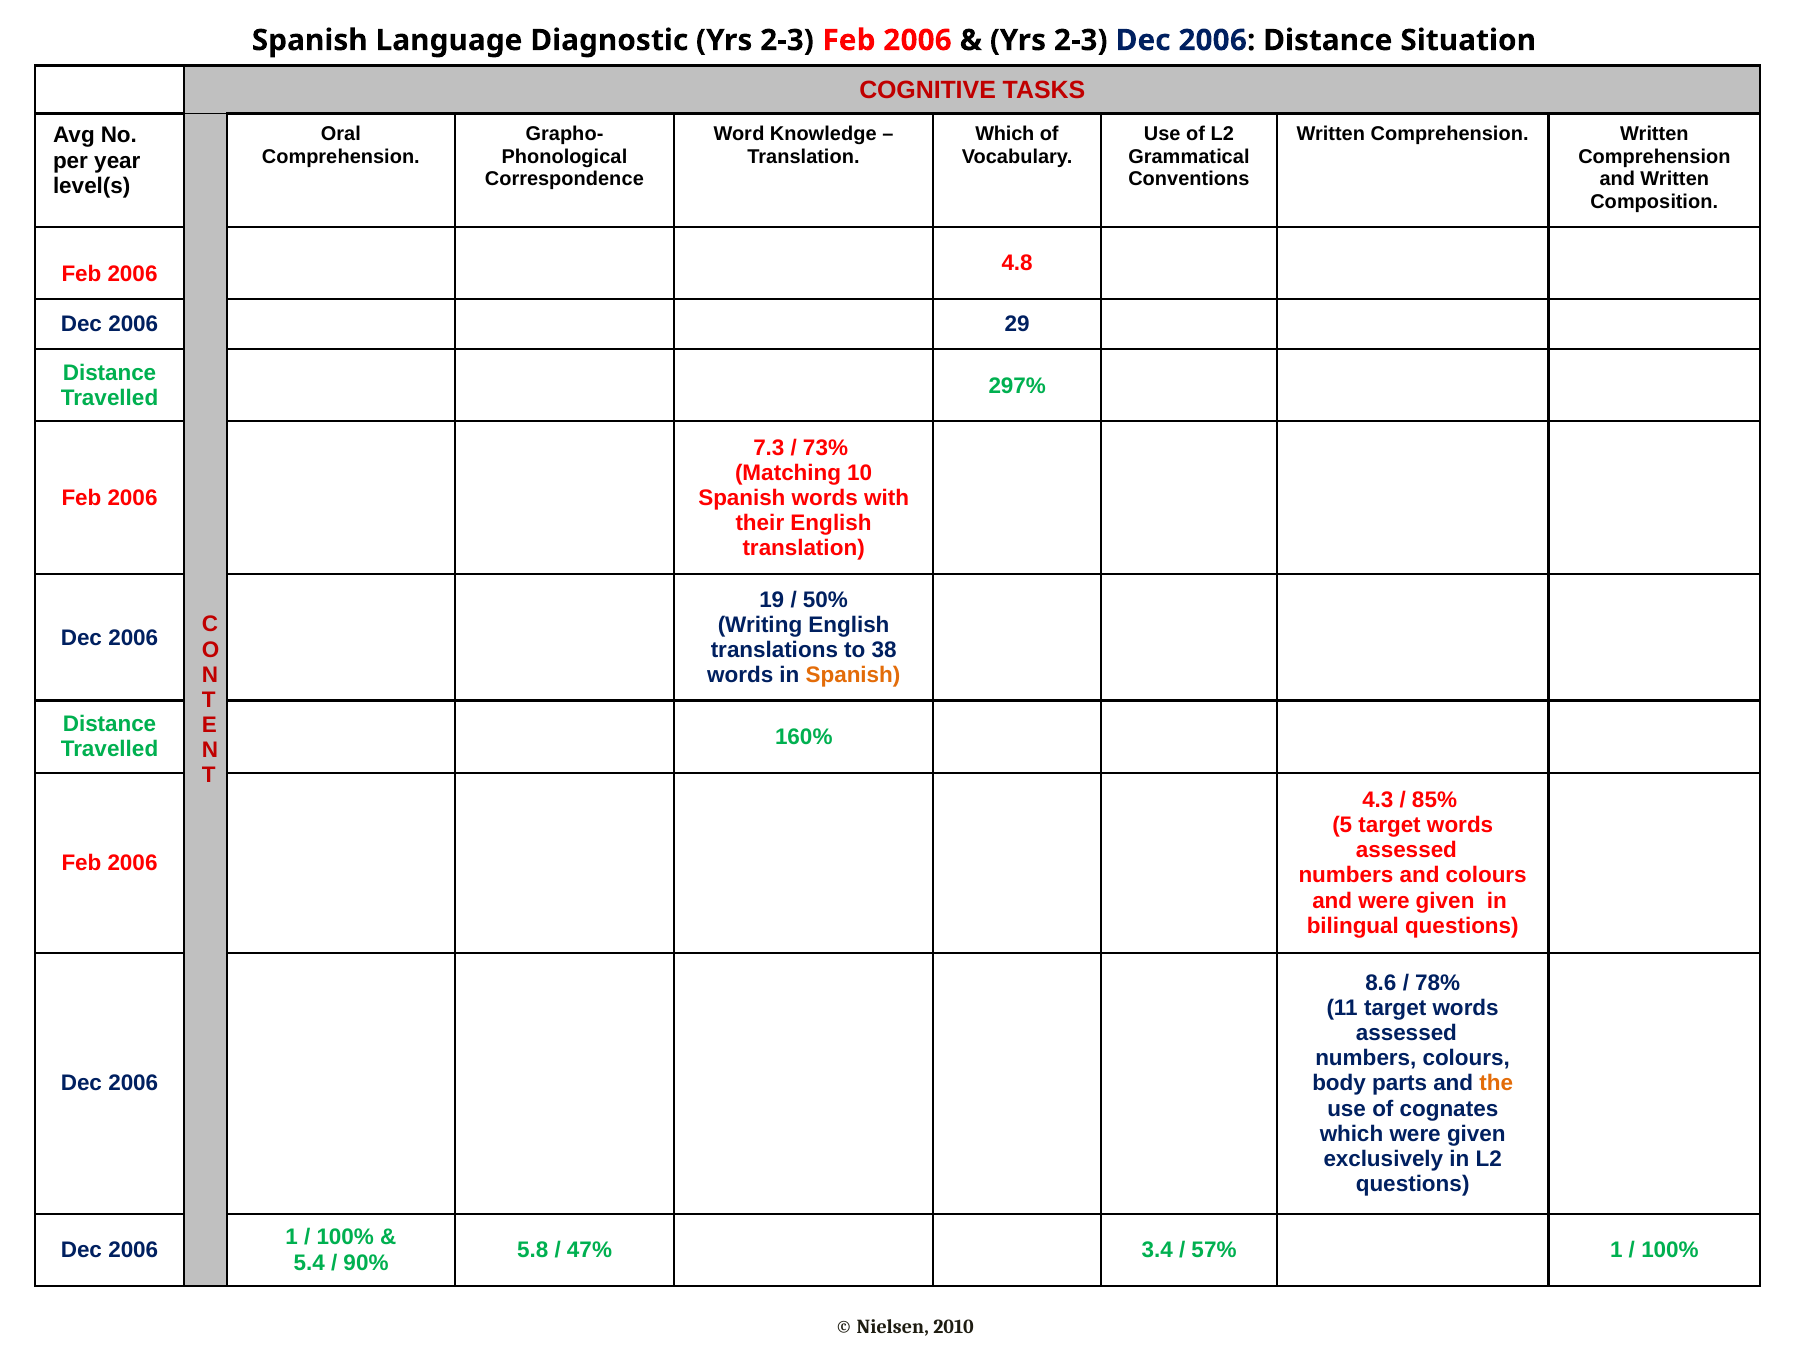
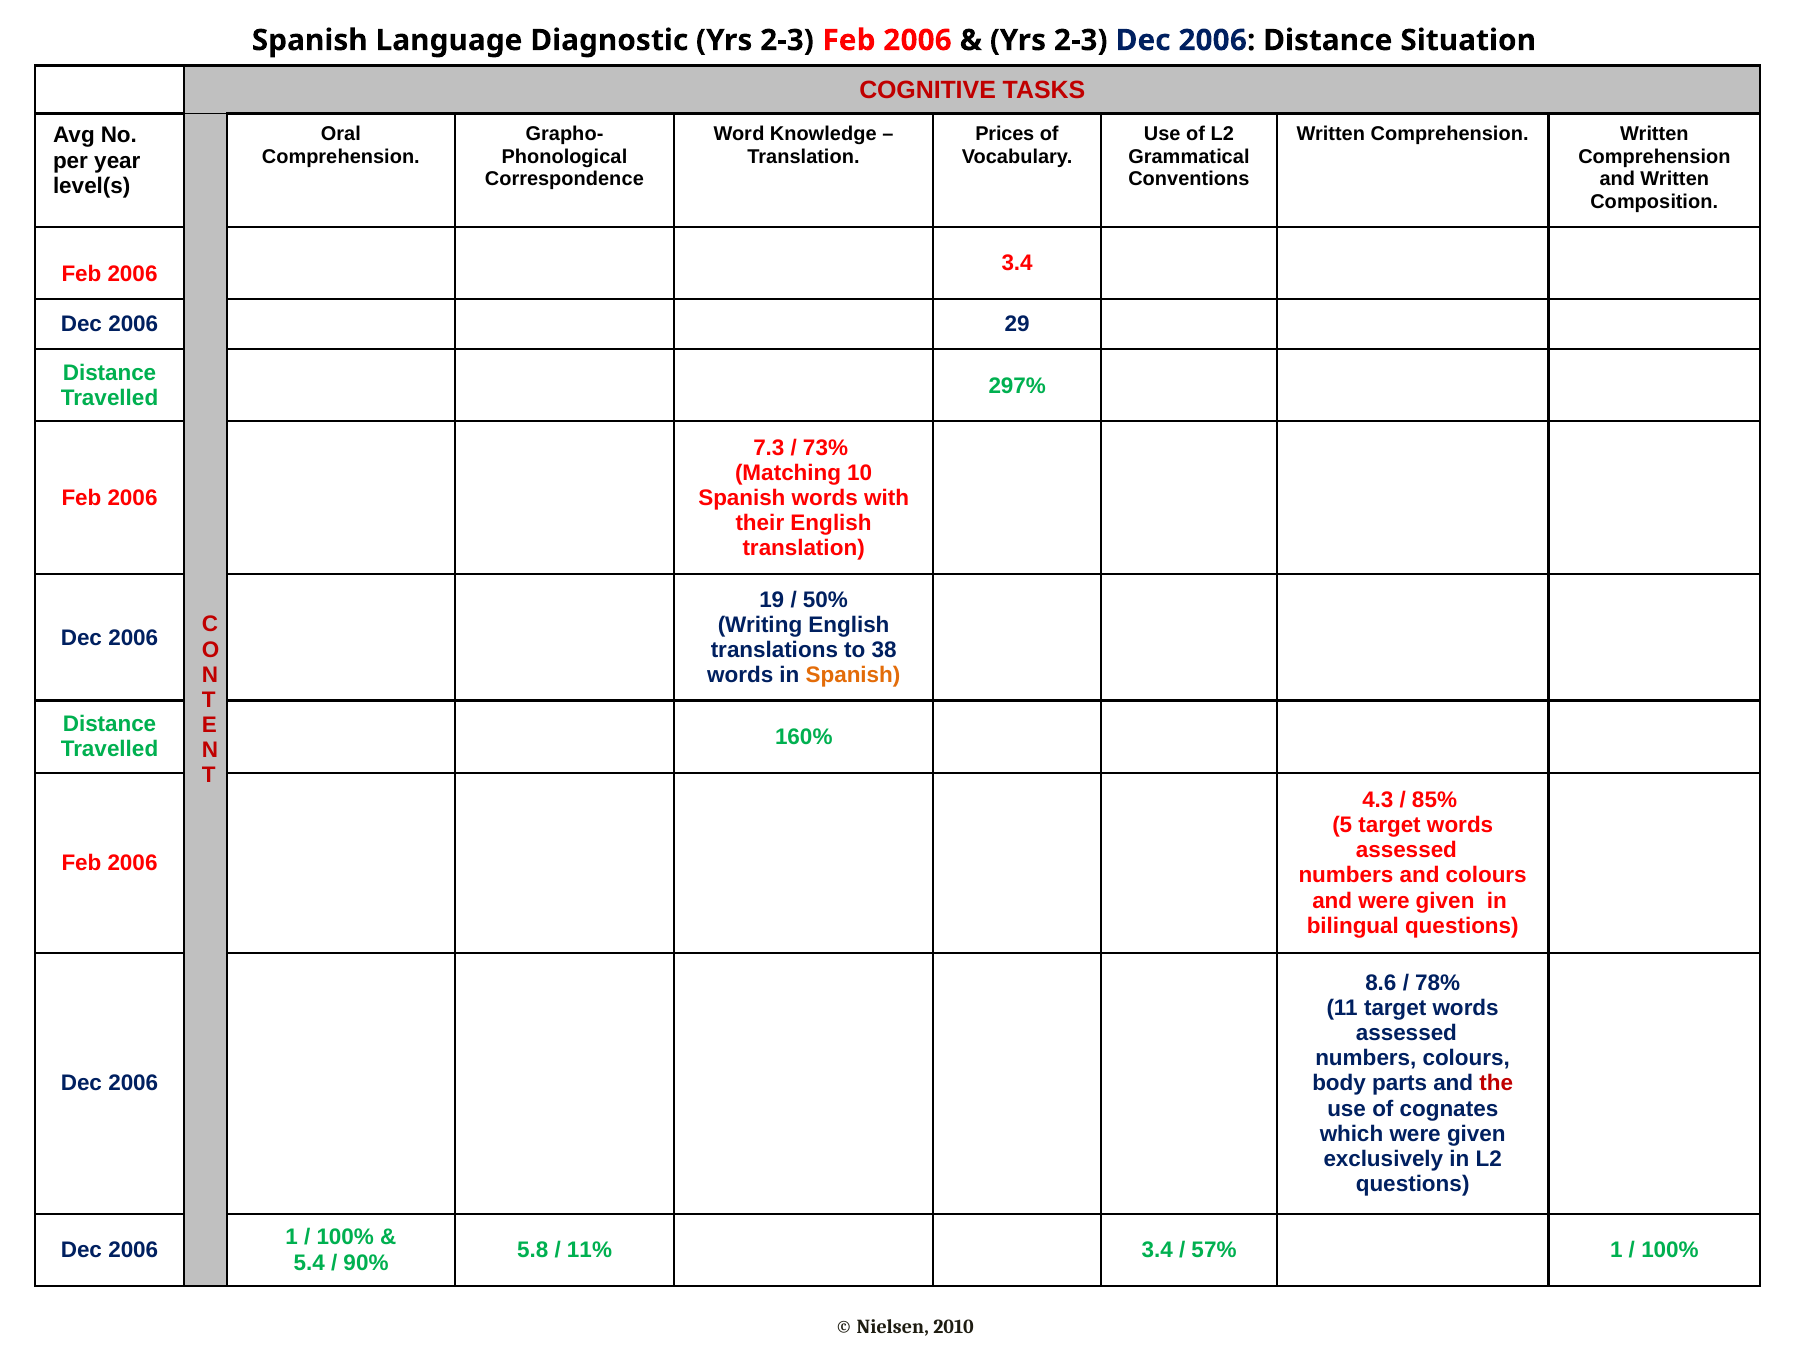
Which at (1005, 134): Which -> Prices
2006 4.8: 4.8 -> 3.4
the colour: orange -> red
47%: 47% -> 11%
